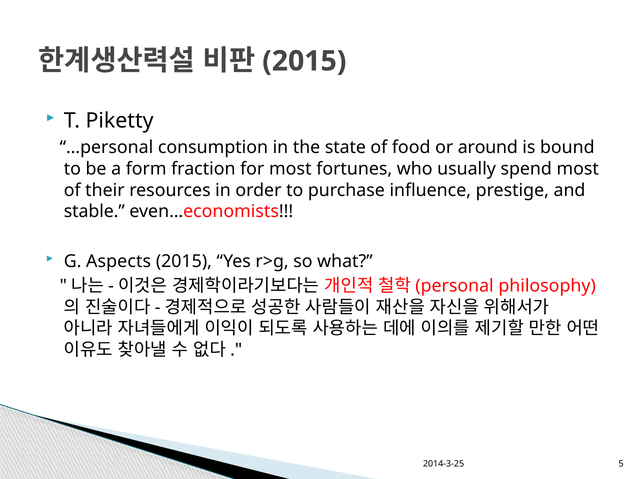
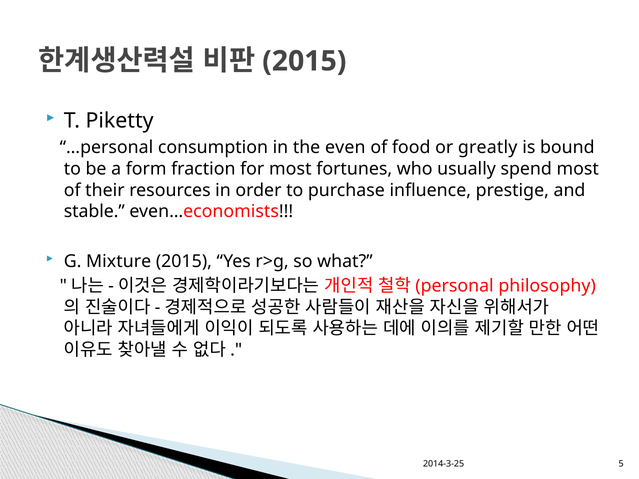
state: state -> even
around: around -> greatly
Aspects: Aspects -> Mixture
